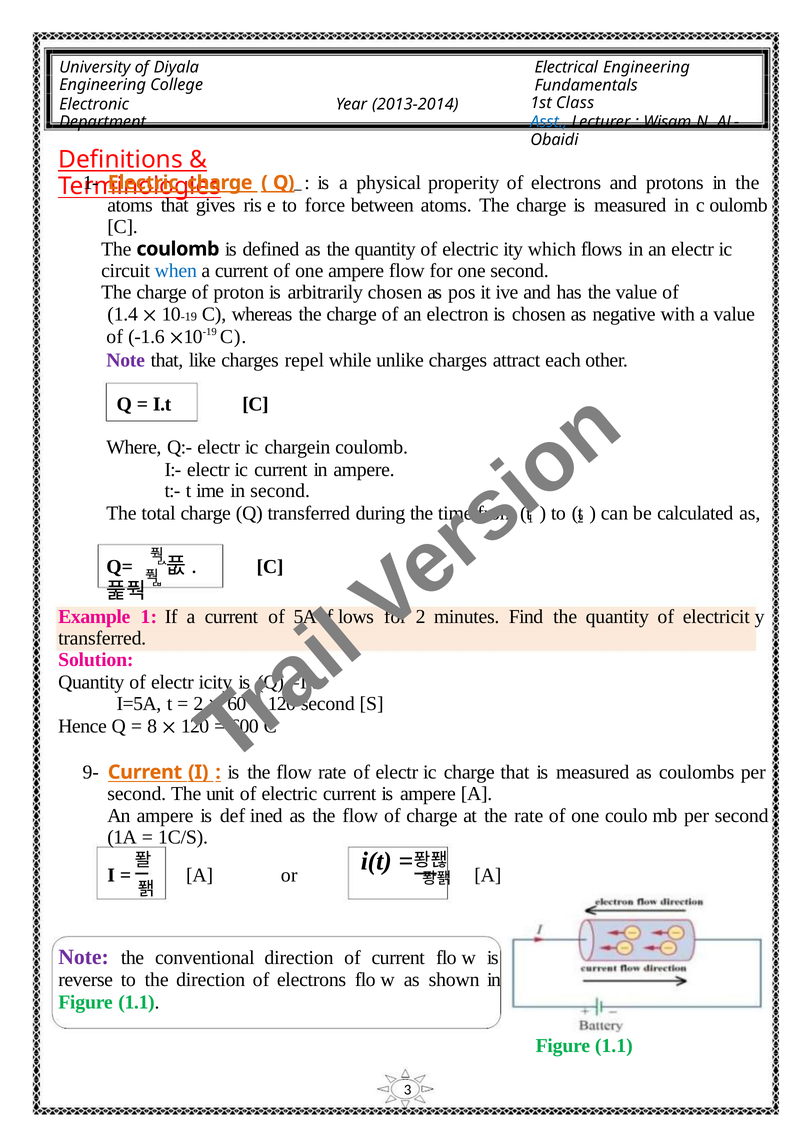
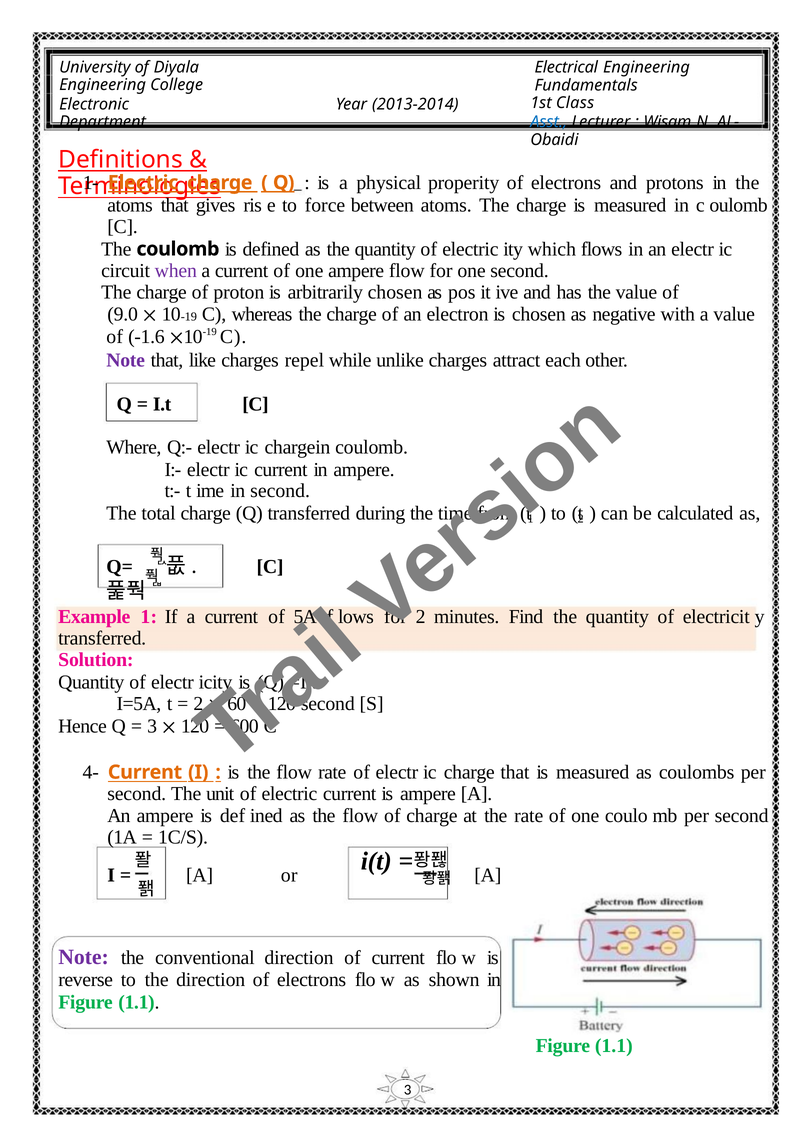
when colour: blue -> purple
1.4: 1.4 -> 9.0
8 at (152, 726): 8 -> 3
9-: 9- -> 4-
